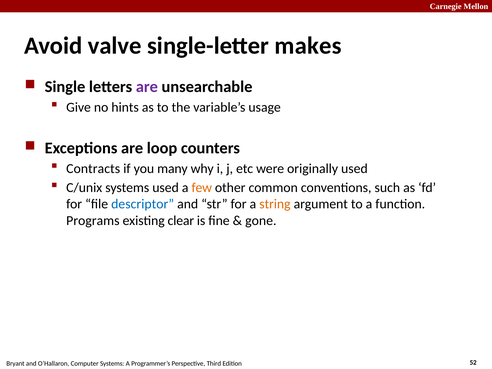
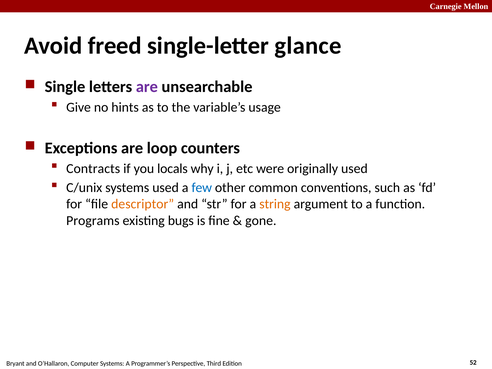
valve: valve -> freed
makes: makes -> glance
many: many -> locals
few colour: orange -> blue
descriptor colour: blue -> orange
clear: clear -> bugs
